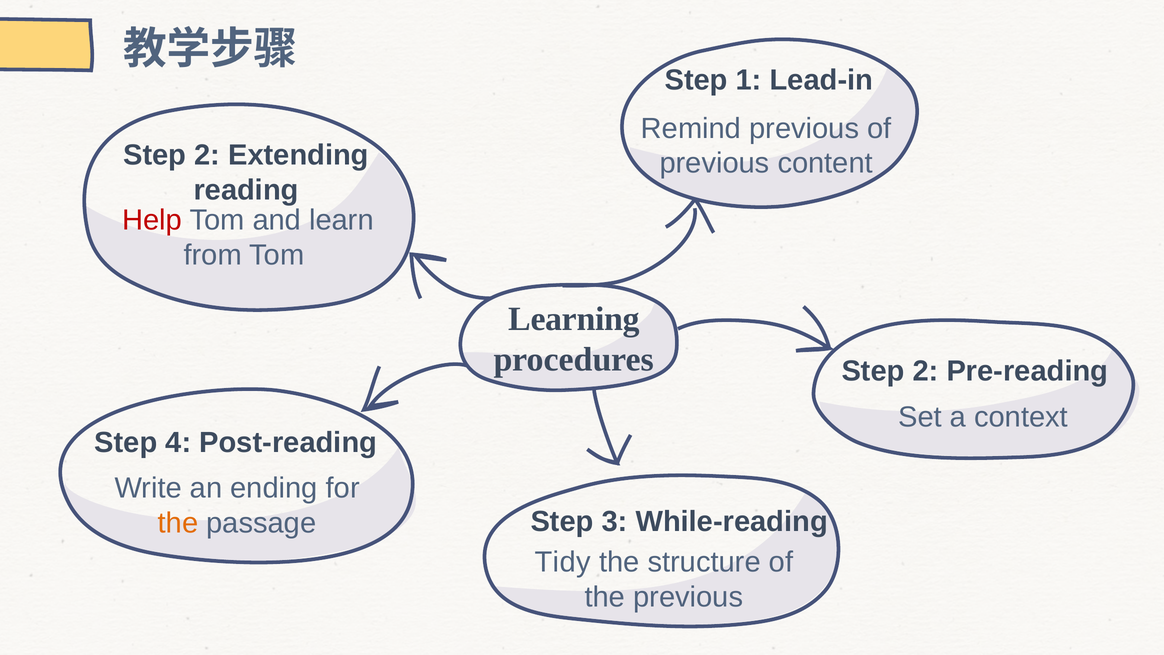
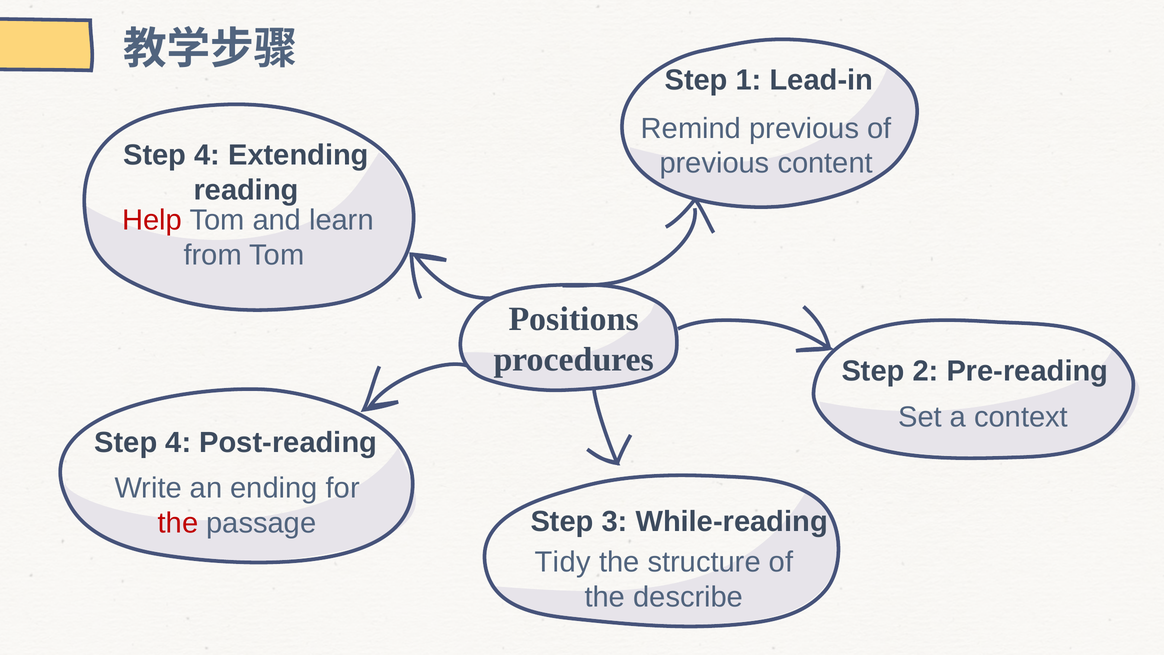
2 at (207, 155): 2 -> 4
Learning: Learning -> Positions
the at (178, 523) colour: orange -> red
the previous: previous -> describe
